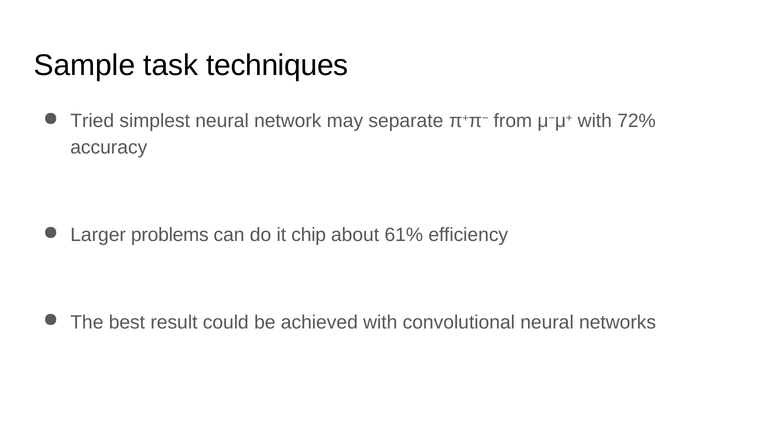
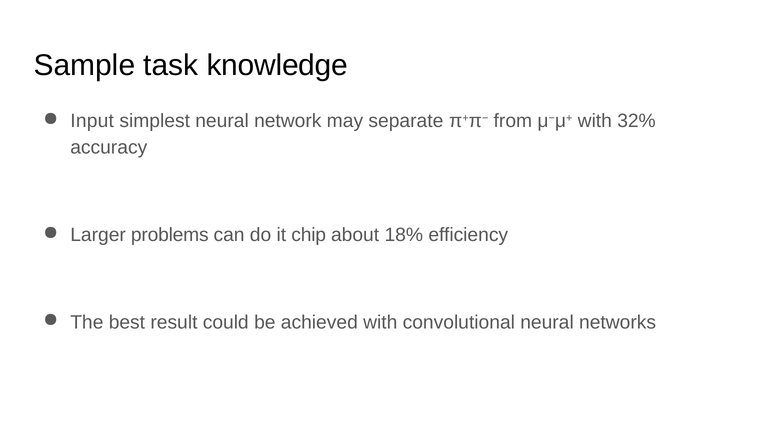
techniques: techniques -> knowledge
Tried: Tried -> Input
72%: 72% -> 32%
61%: 61% -> 18%
